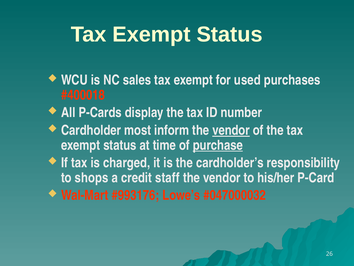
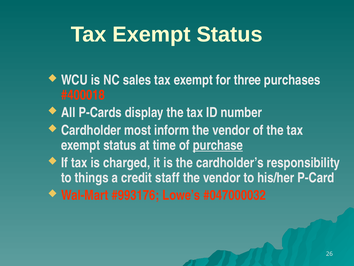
used: used -> three
vendor at (231, 130) underline: present -> none
shops: shops -> things
